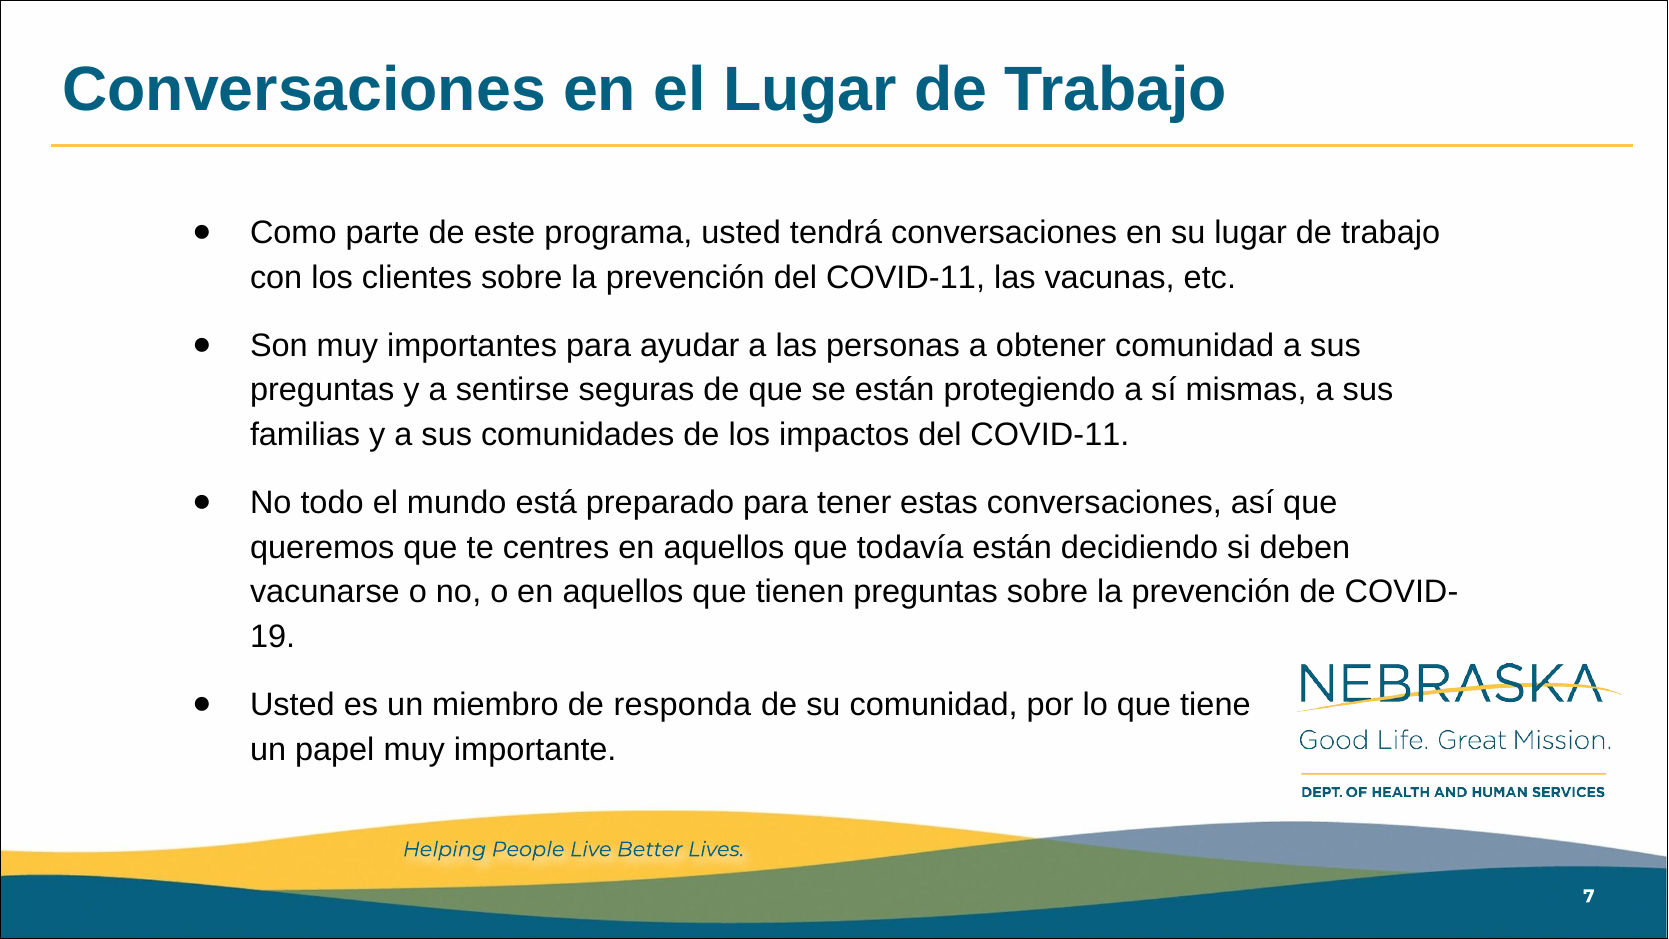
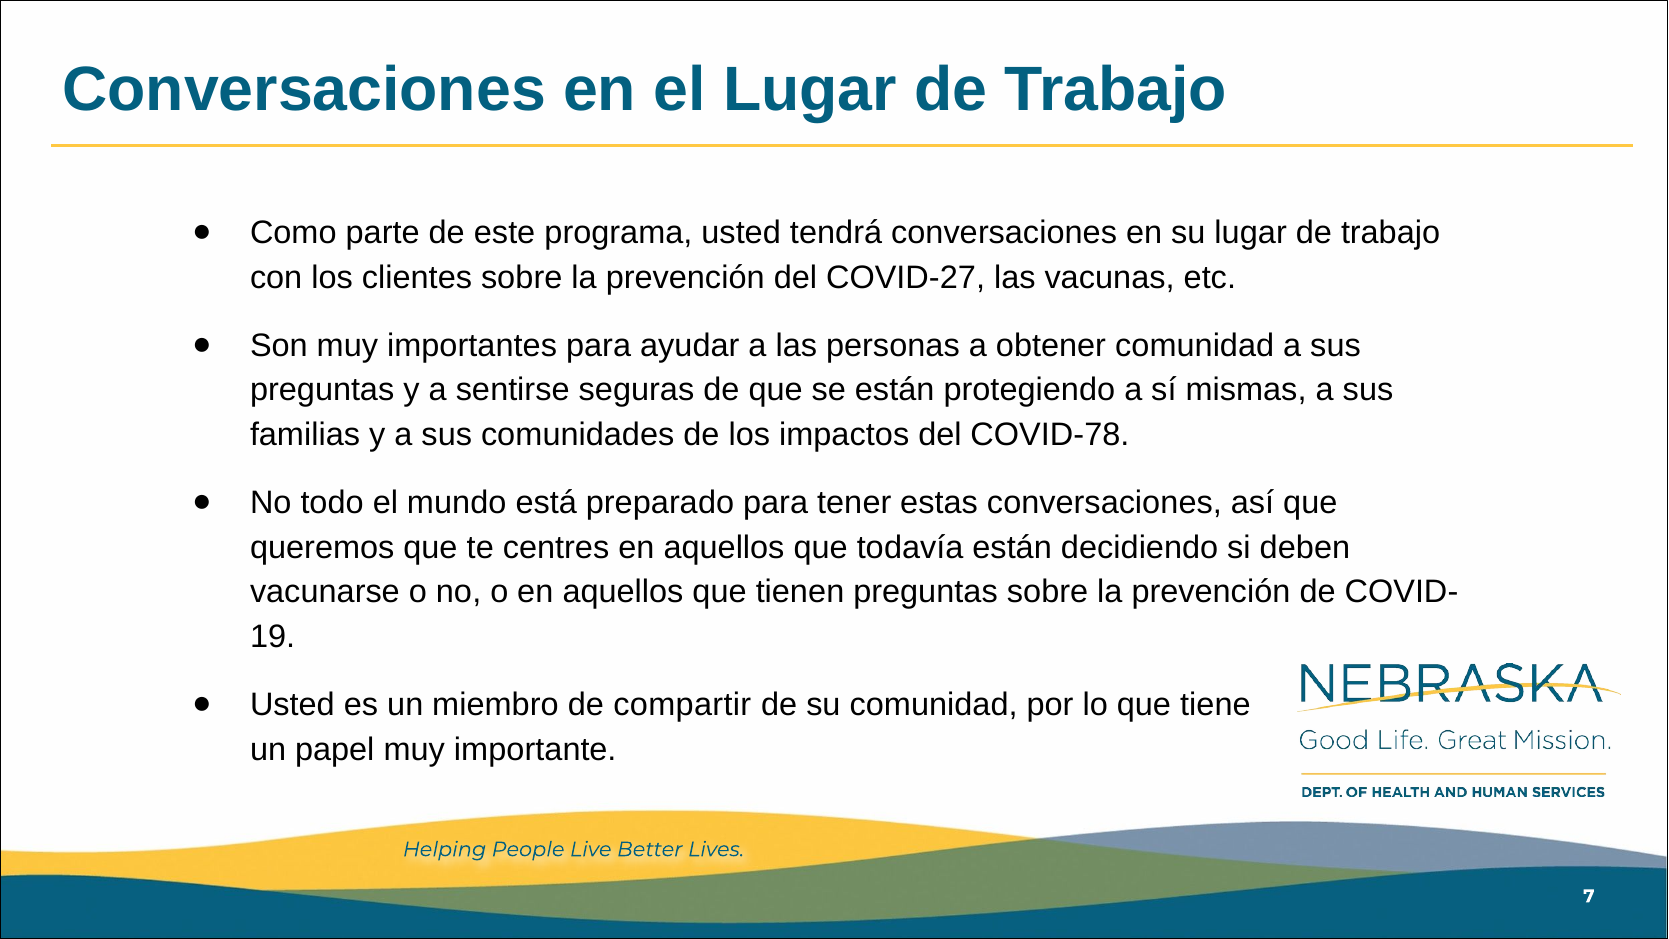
prevención del COVID-11: COVID-11 -> COVID-27
impactos del COVID-11: COVID-11 -> COVID-78
responda: responda -> compartir
